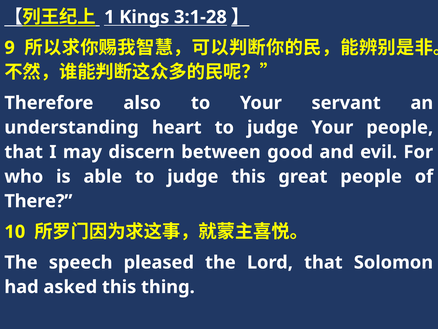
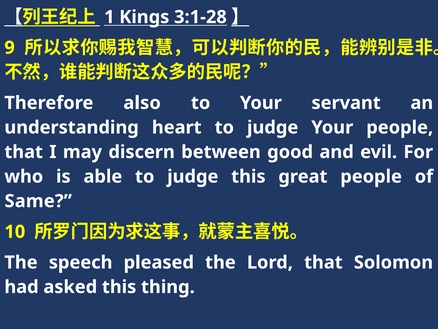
There: There -> Same
